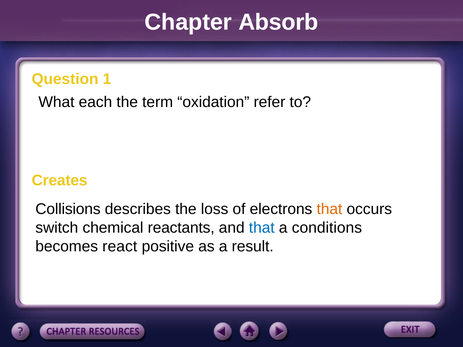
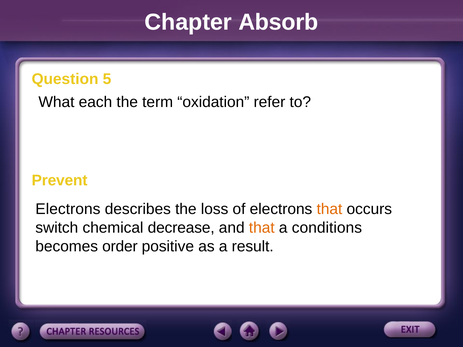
1: 1 -> 5
Creates: Creates -> Prevent
Collisions at (68, 209): Collisions -> Electrons
reactants: reactants -> decrease
that at (262, 228) colour: blue -> orange
react: react -> order
